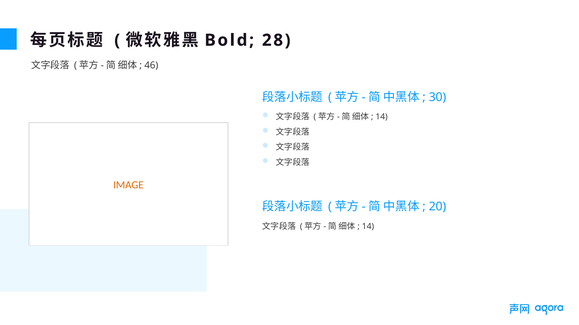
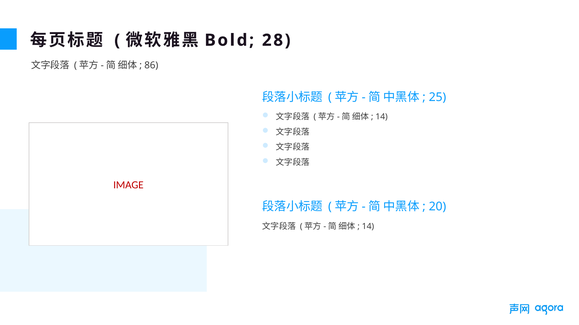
46: 46 -> 86
30: 30 -> 25
IMAGE colour: orange -> red
